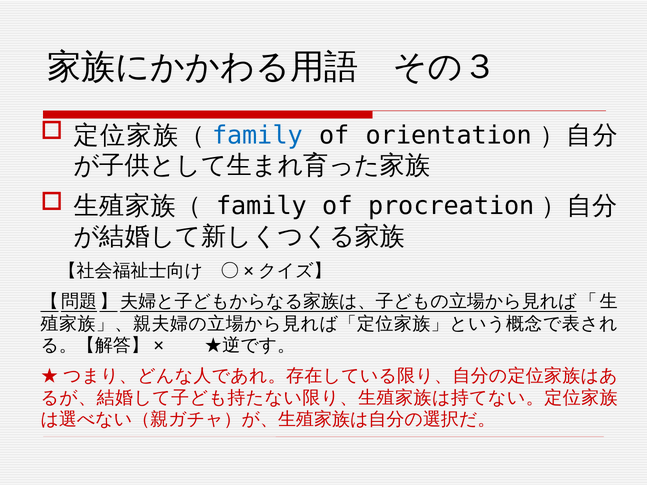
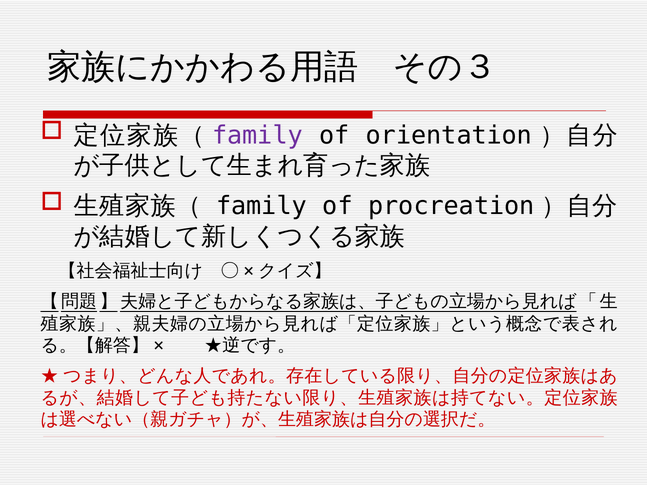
family at (257, 135) colour: blue -> purple
